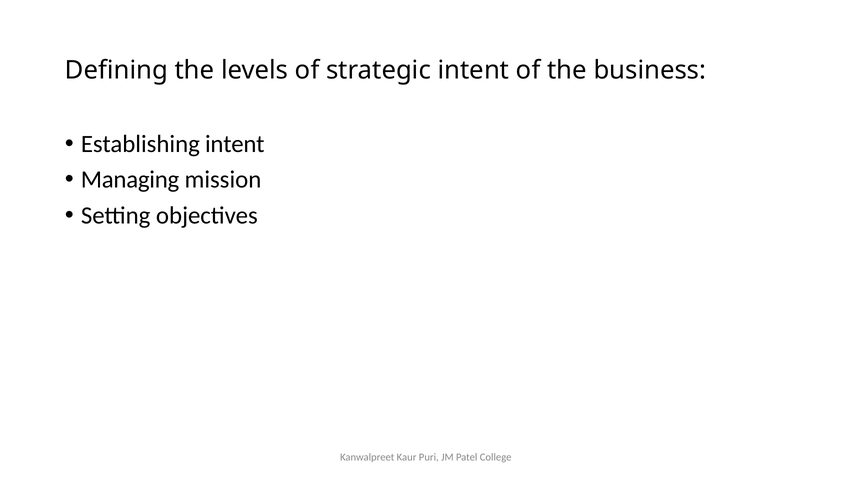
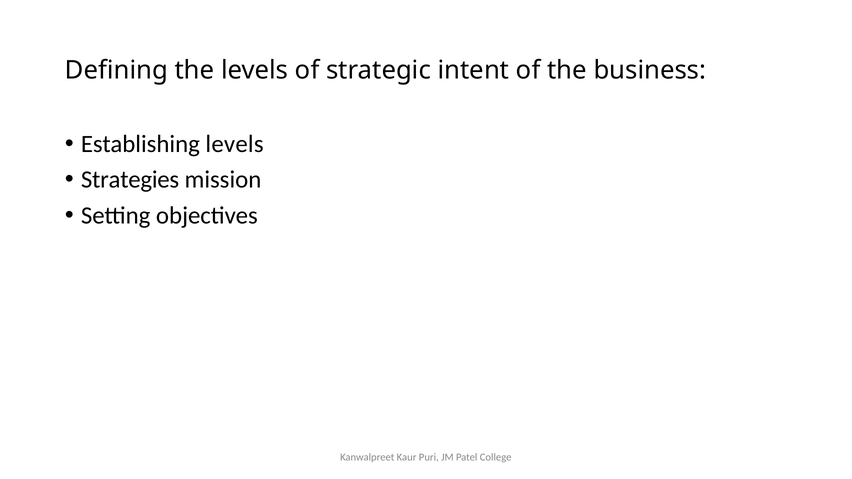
Establishing intent: intent -> levels
Managing: Managing -> Strategies
